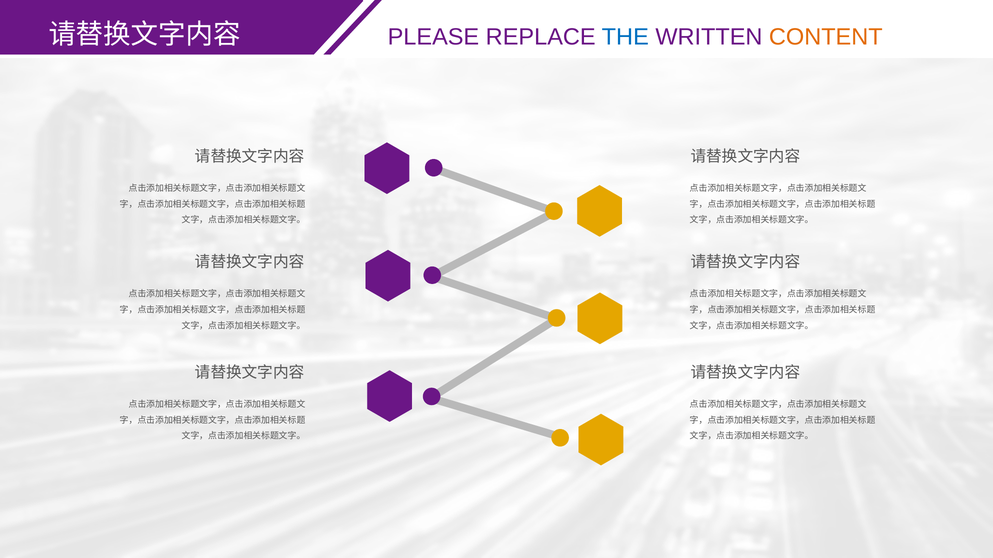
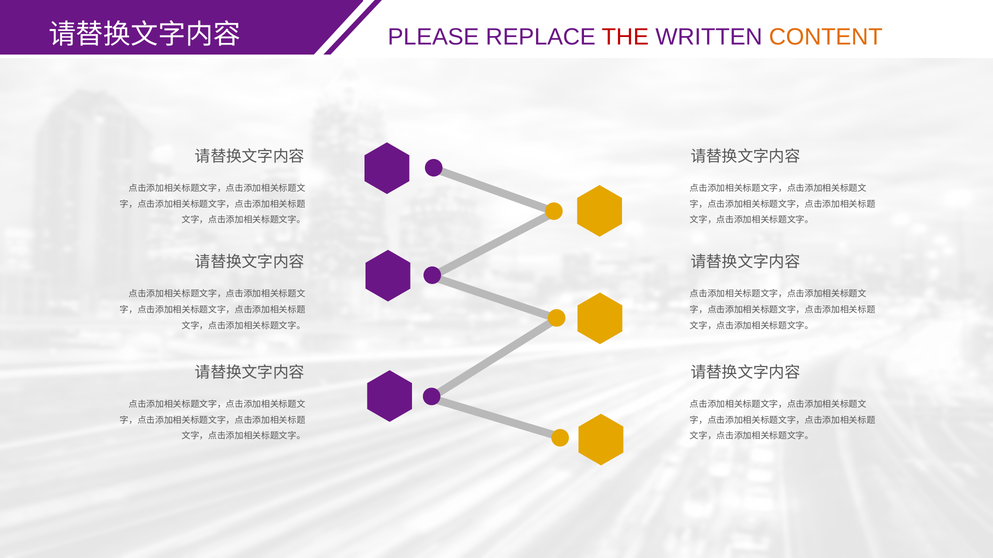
THE colour: blue -> red
